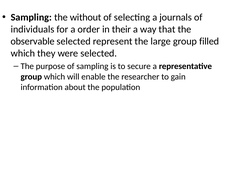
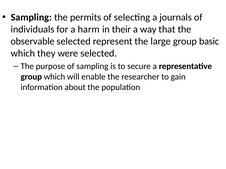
without: without -> permits
order: order -> harm
filled: filled -> basic
